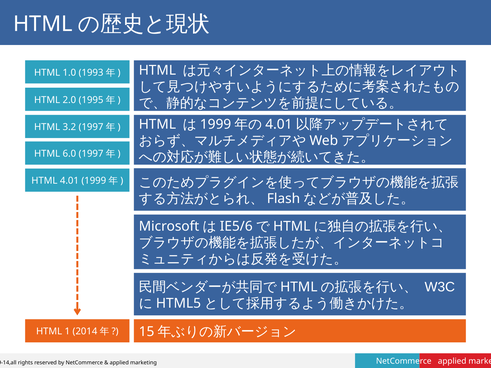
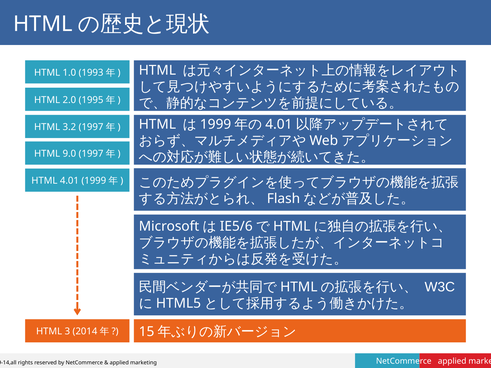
6.0: 6.0 -> 9.0
1: 1 -> 3
